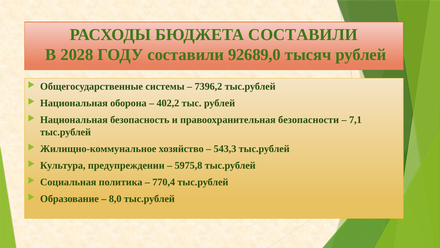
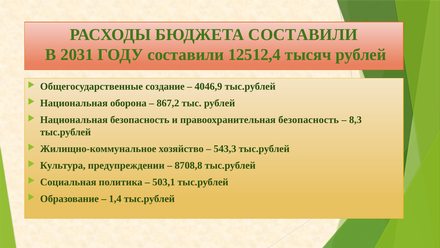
2028: 2028 -> 2031
92689,0: 92689,0 -> 12512,4
системы: системы -> создание
7396,2: 7396,2 -> 4046,9
402,2: 402,2 -> 867,2
правоохранительная безопасности: безопасности -> безопасность
7,1: 7,1 -> 8,3
5975,8: 5975,8 -> 8708,8
770,4: 770,4 -> 503,1
8,0: 8,0 -> 1,4
